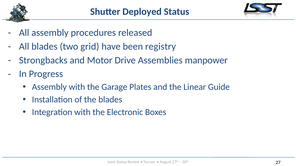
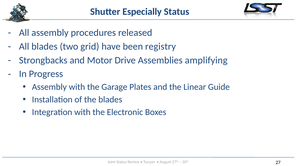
Deployed: Deployed -> Especially
manpower: manpower -> amplifying
